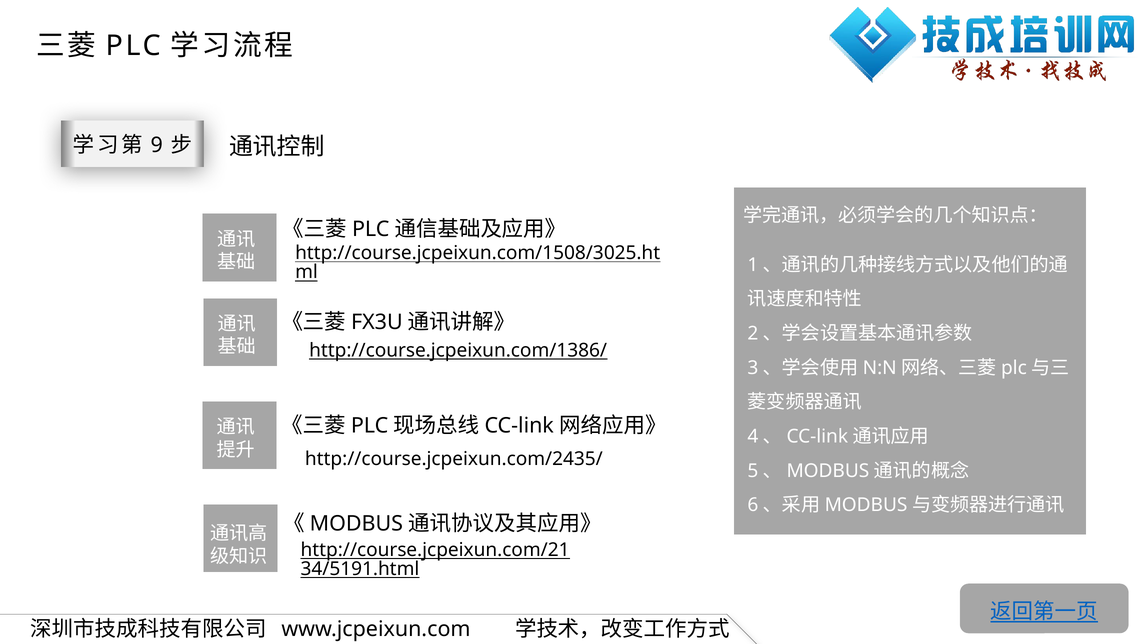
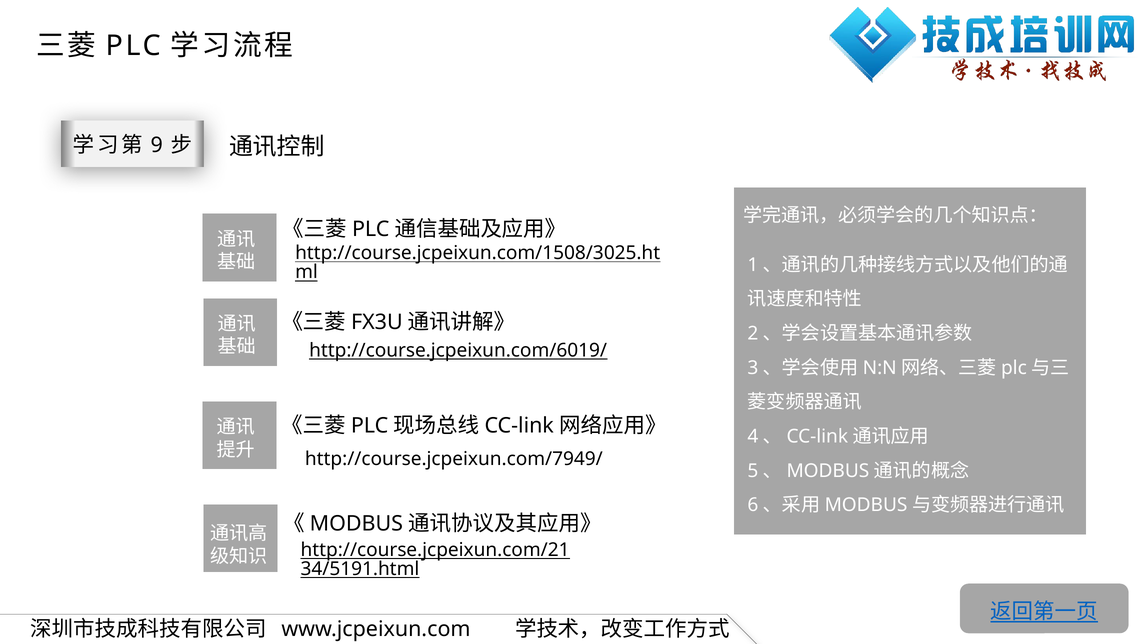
http://course.jcpeixun.com/1386/: http://course.jcpeixun.com/1386/ -> http://course.jcpeixun.com/6019/
http://course.jcpeixun.com/2435/: http://course.jcpeixun.com/2435/ -> http://course.jcpeixun.com/7949/
